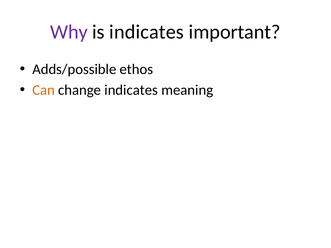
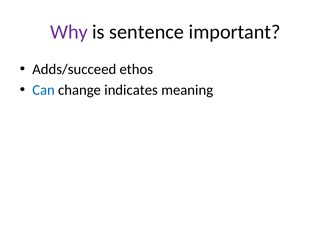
is indicates: indicates -> sentence
Adds/possible: Adds/possible -> Adds/succeed
Can colour: orange -> blue
